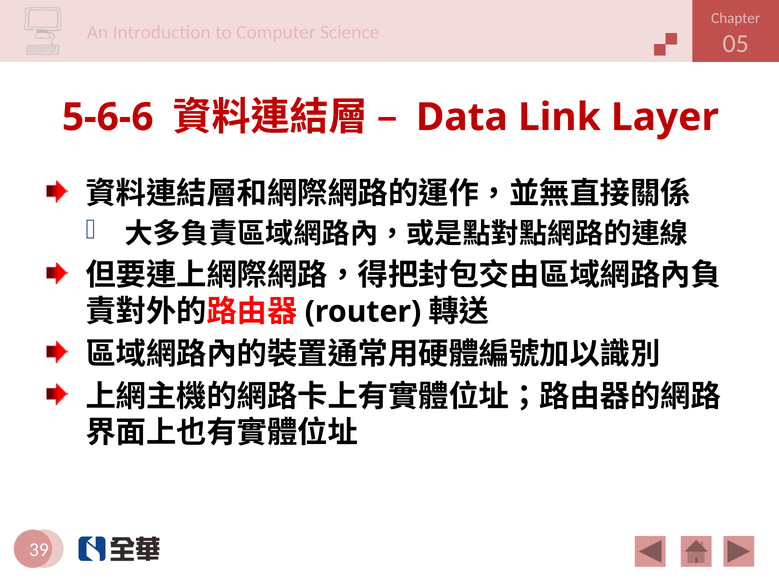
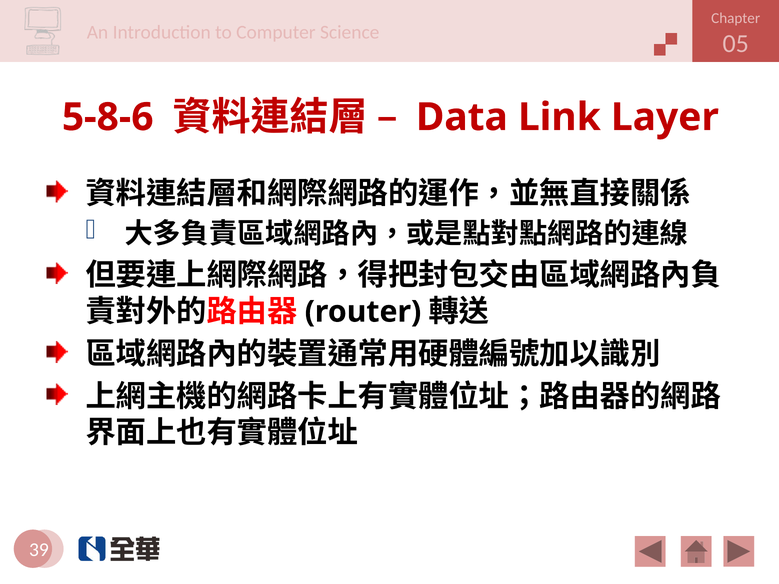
5-6-6: 5-6-6 -> 5-8-6
